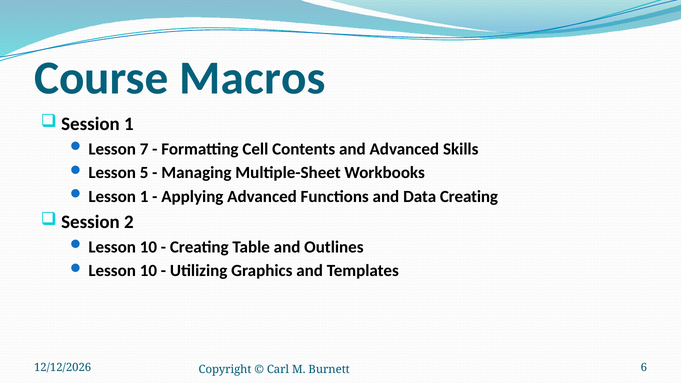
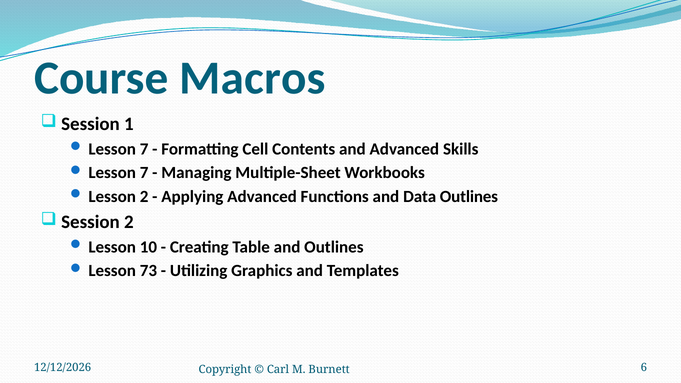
5 at (144, 173): 5 -> 7
Lesson 1: 1 -> 2
Data Creating: Creating -> Outlines
10 at (148, 271): 10 -> 73
